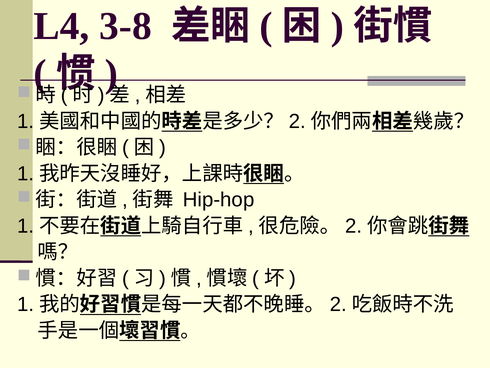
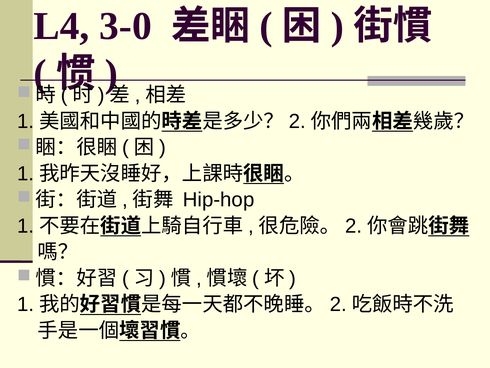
3-8: 3-8 -> 3-0
